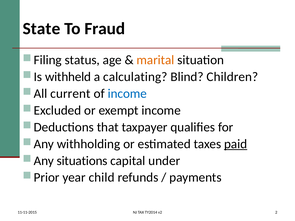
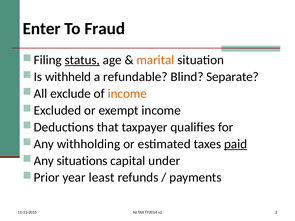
State: State -> Enter
status underline: none -> present
calculating: calculating -> refundable
Children: Children -> Separate
current: current -> exclude
income at (127, 94) colour: blue -> orange
child: child -> least
